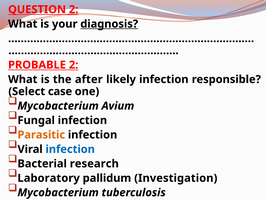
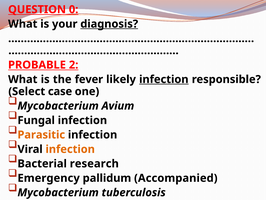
QUESTION 2: 2 -> 0
after: after -> fever
infection at (164, 79) underline: none -> present
infection at (70, 149) colour: blue -> orange
Laboratory: Laboratory -> Emergency
Investigation: Investigation -> Accompanied
